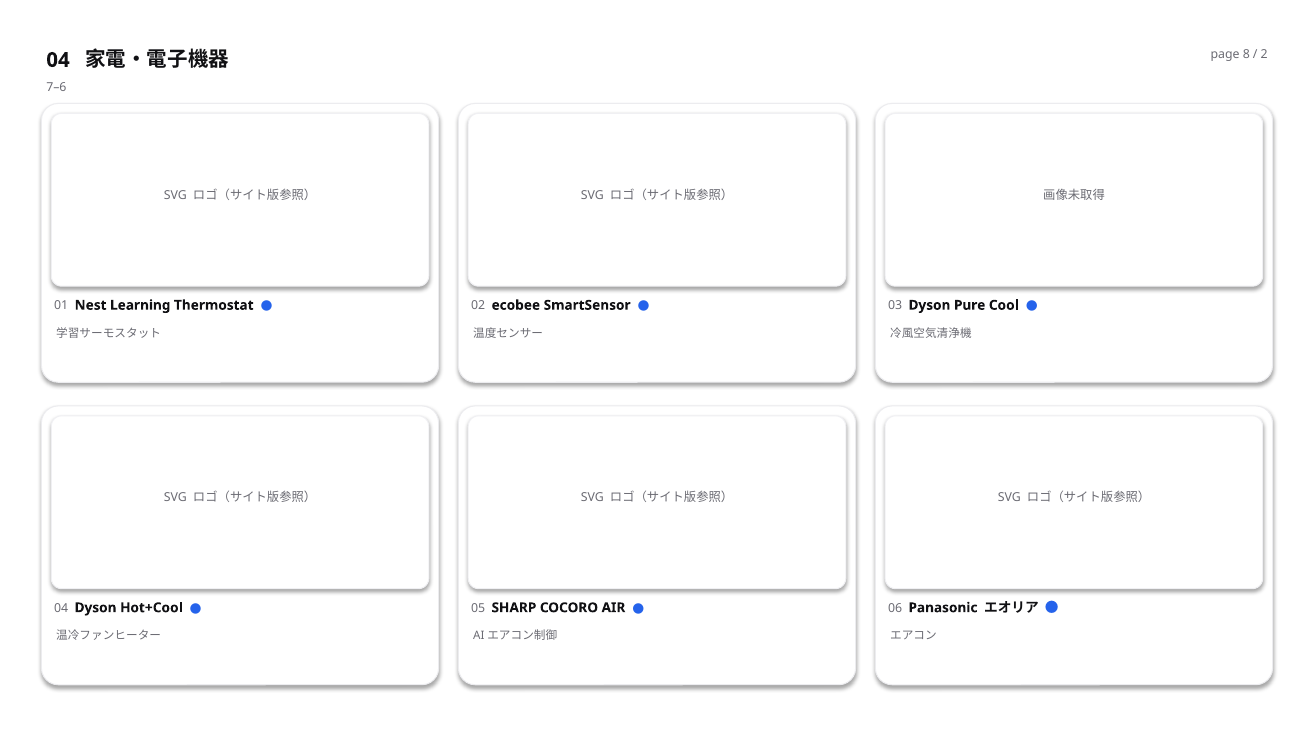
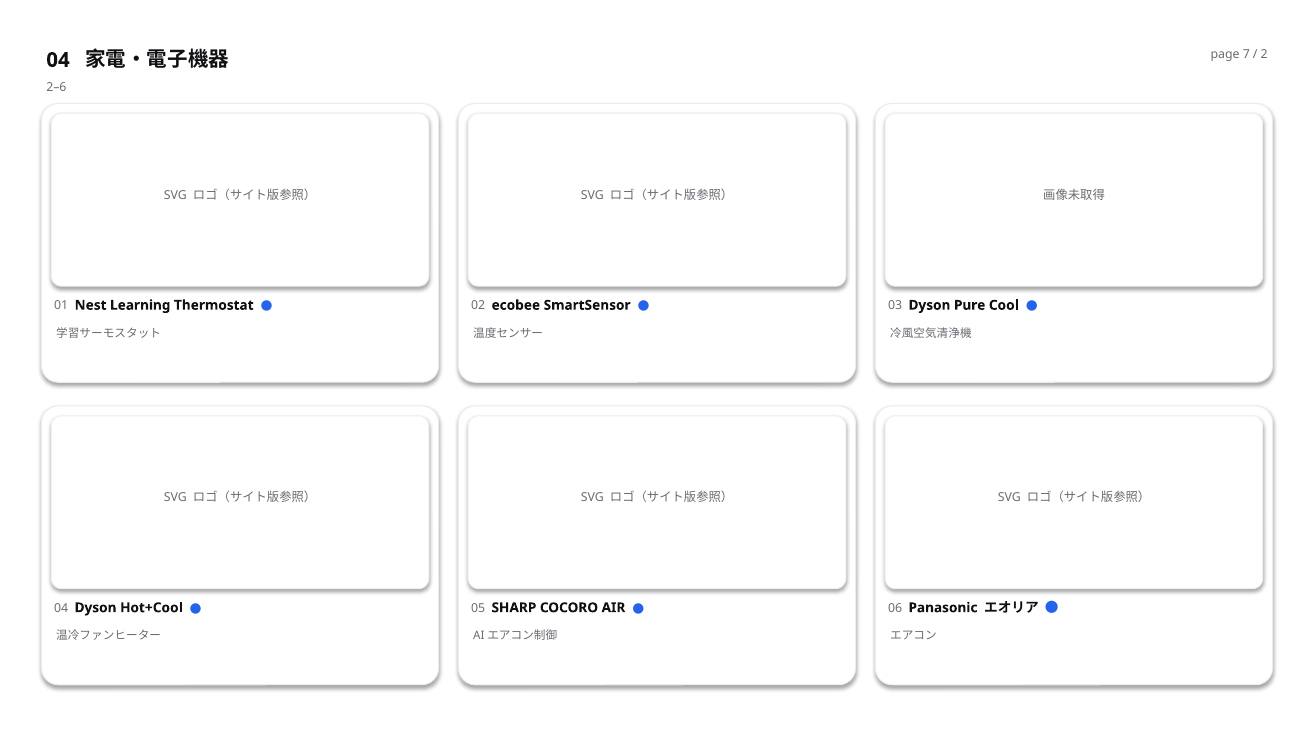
8: 8 -> 7
7–6: 7–6 -> 2–6
